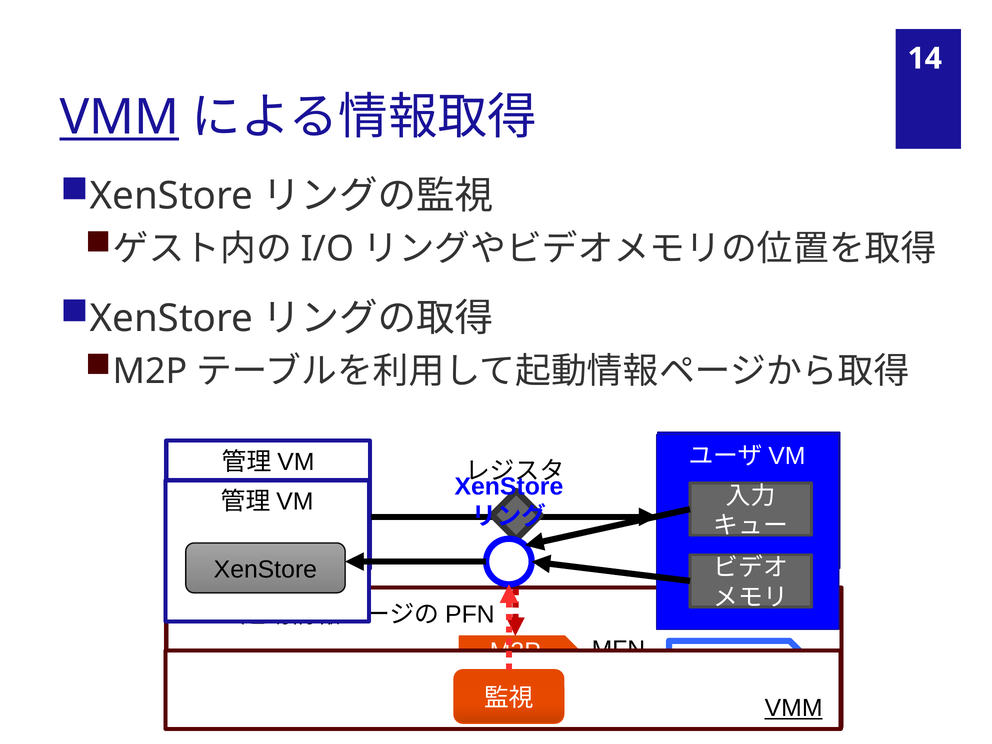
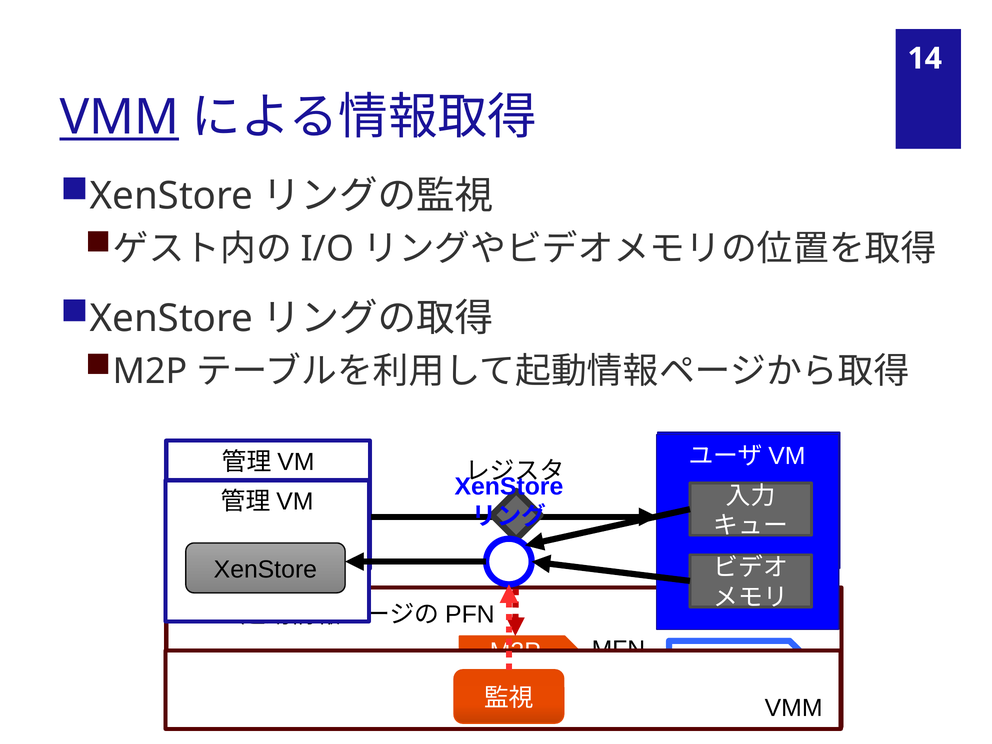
VMM at (794, 708) underline: present -> none
